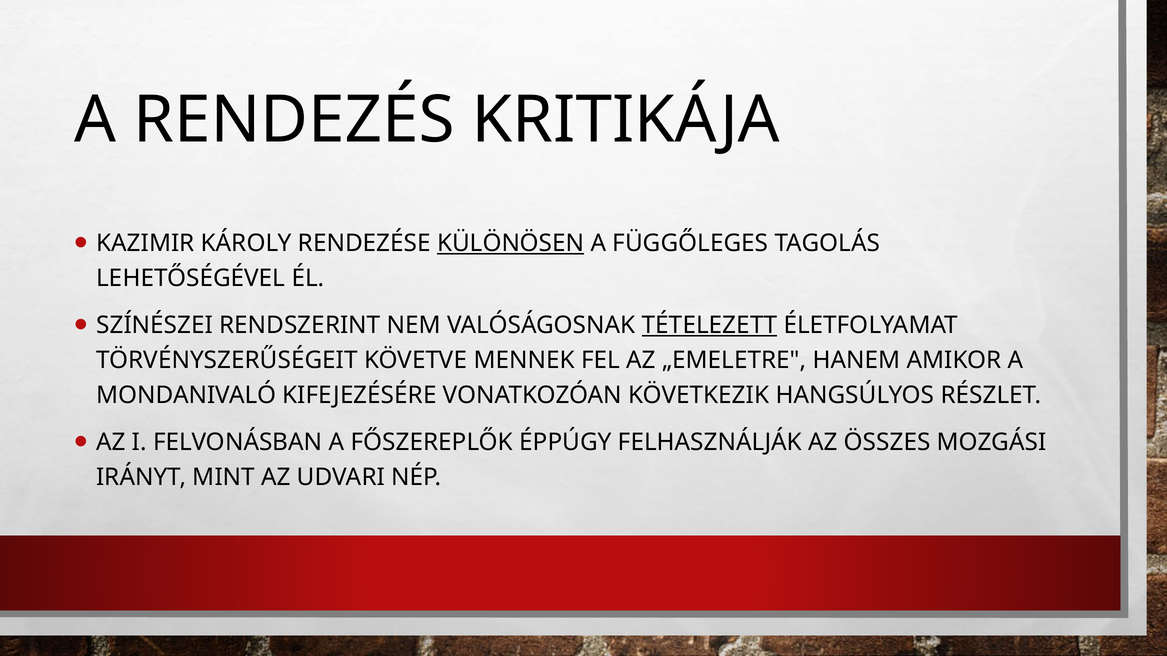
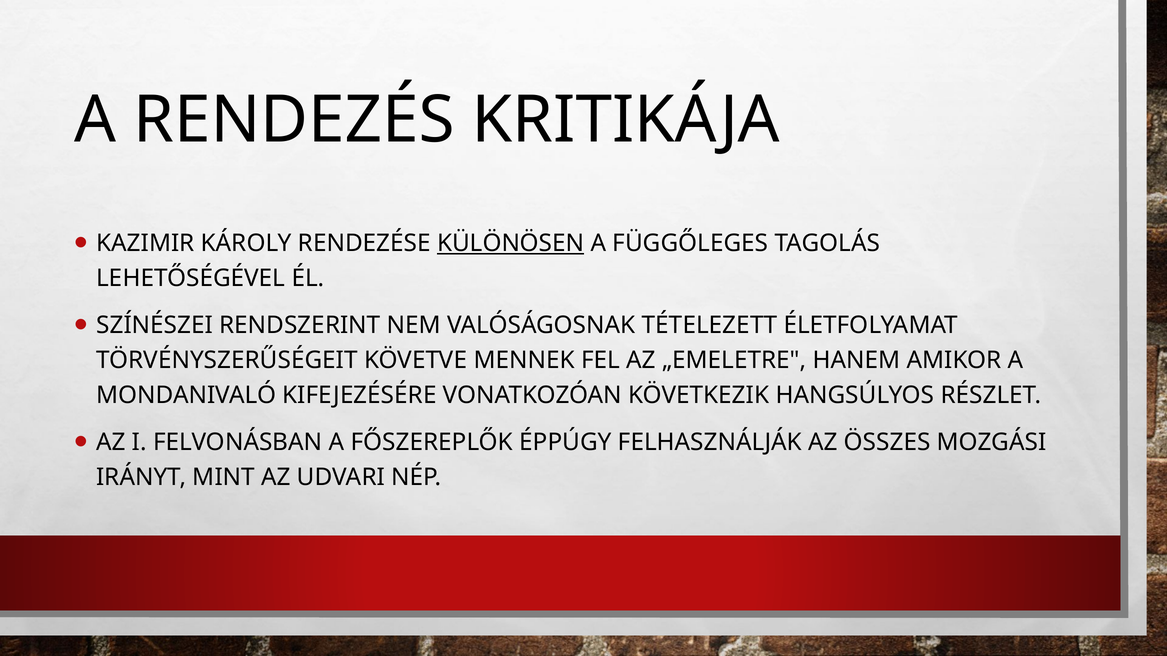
TÉTELEZETT underline: present -> none
